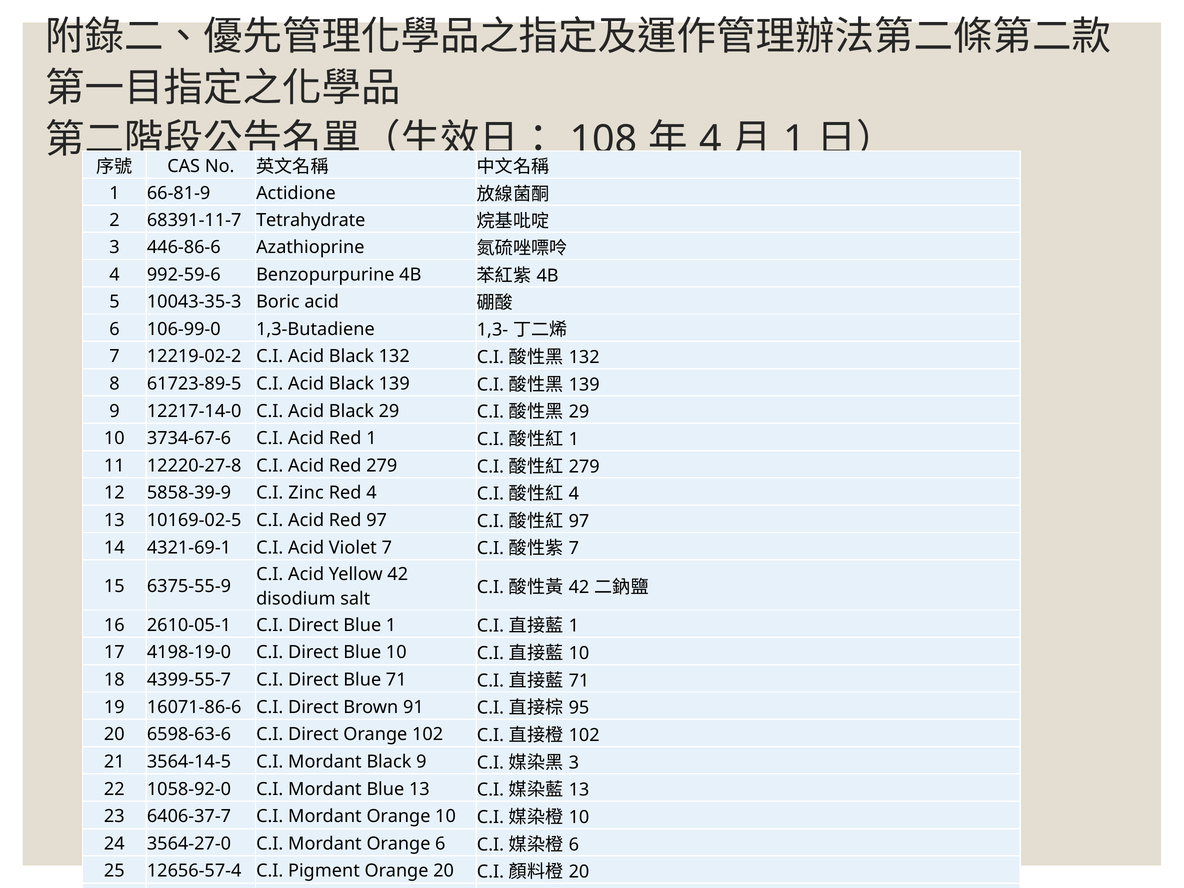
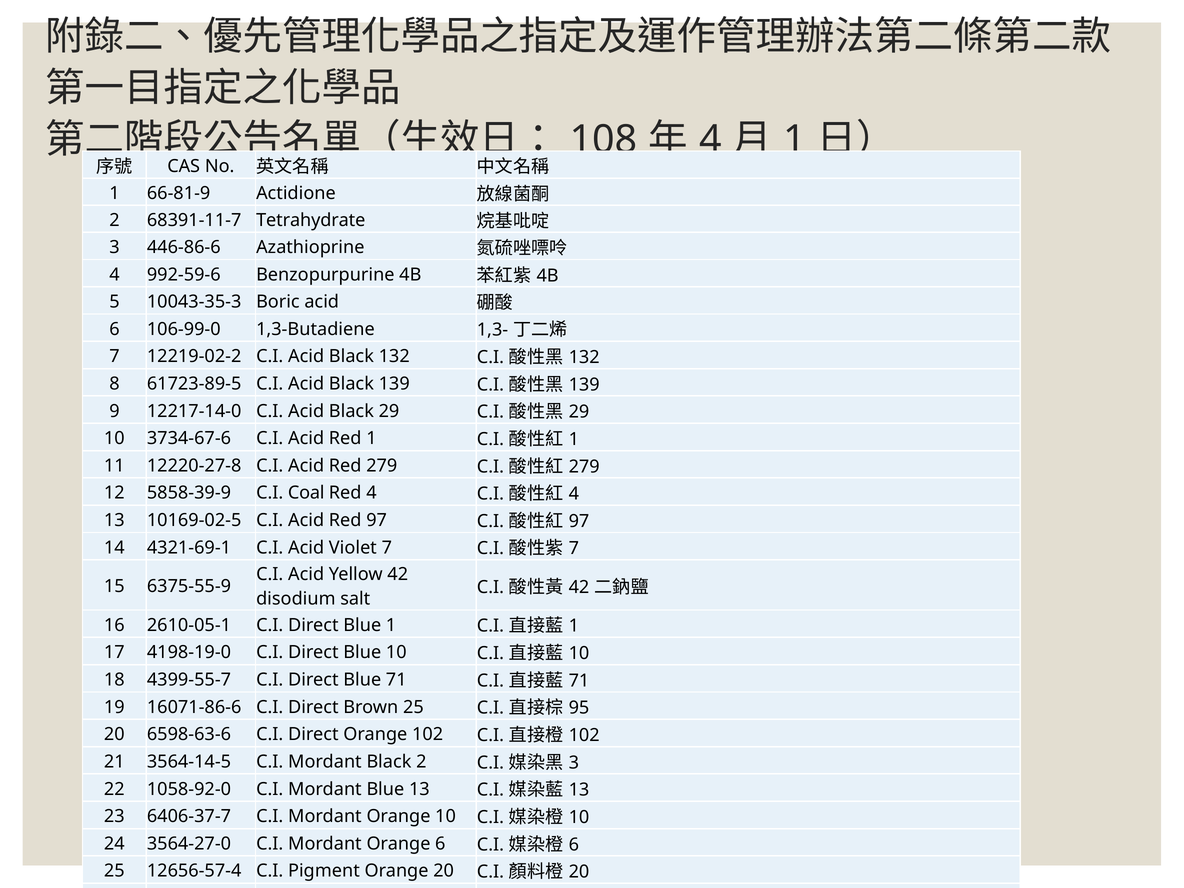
Zinc: Zinc -> Coal
Brown 91: 91 -> 25
Black 9: 9 -> 2
